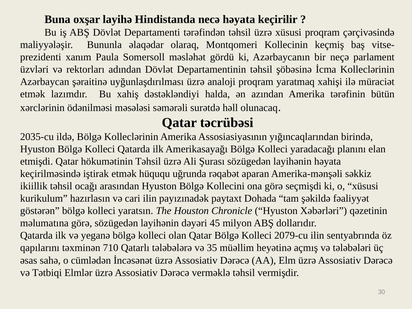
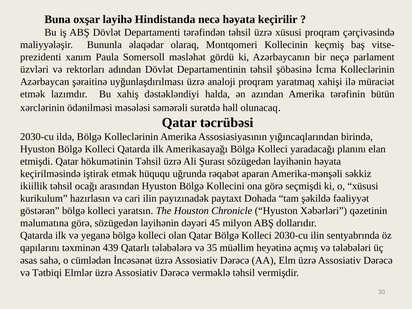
2035-cu at (37, 137): 2035-cu -> 2030-cu
Kolleci 2079-cu: 2079-cu -> 2030-cu
710: 710 -> 439
